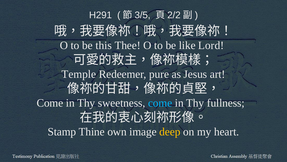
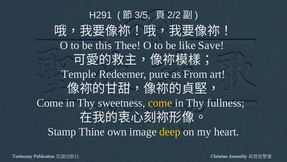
Lord: Lord -> Save
Jesus: Jesus -> From
come at (160, 103) colour: light blue -> yellow
